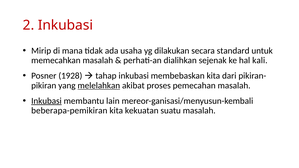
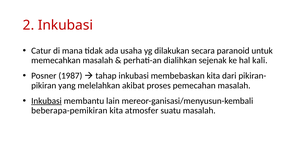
Mirip: Mirip -> Catur
standard: standard -> paranoid
1928: 1928 -> 1987
melelahkan underline: present -> none
kekuatan: kekuatan -> atmosfer
